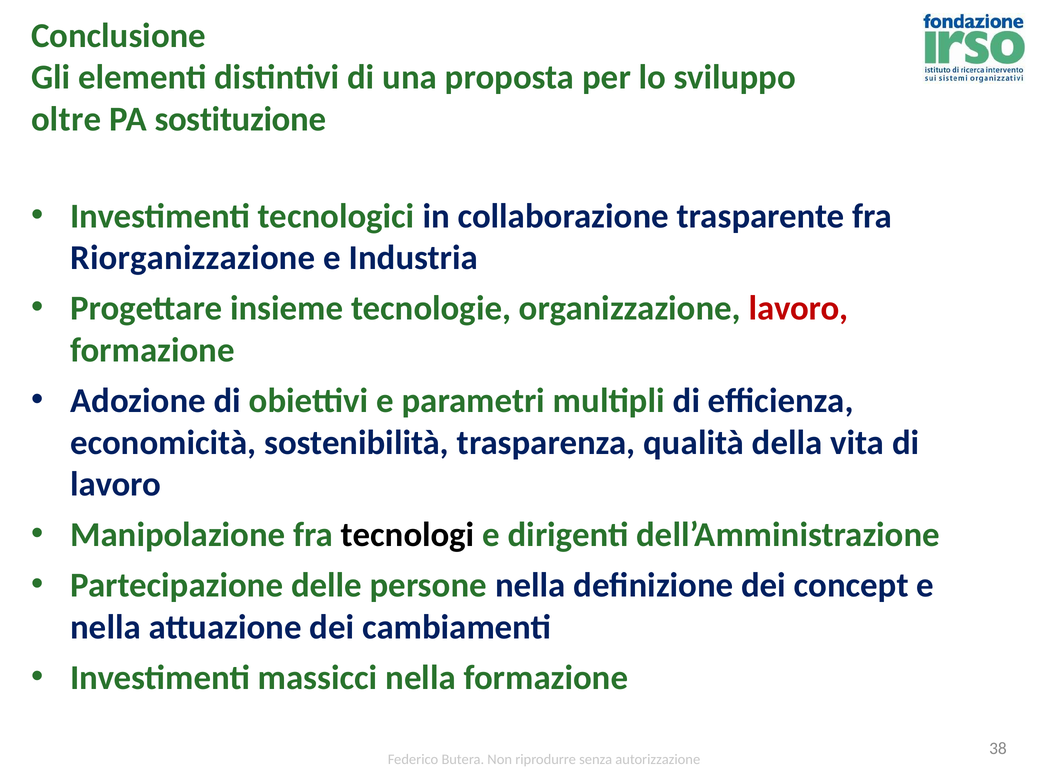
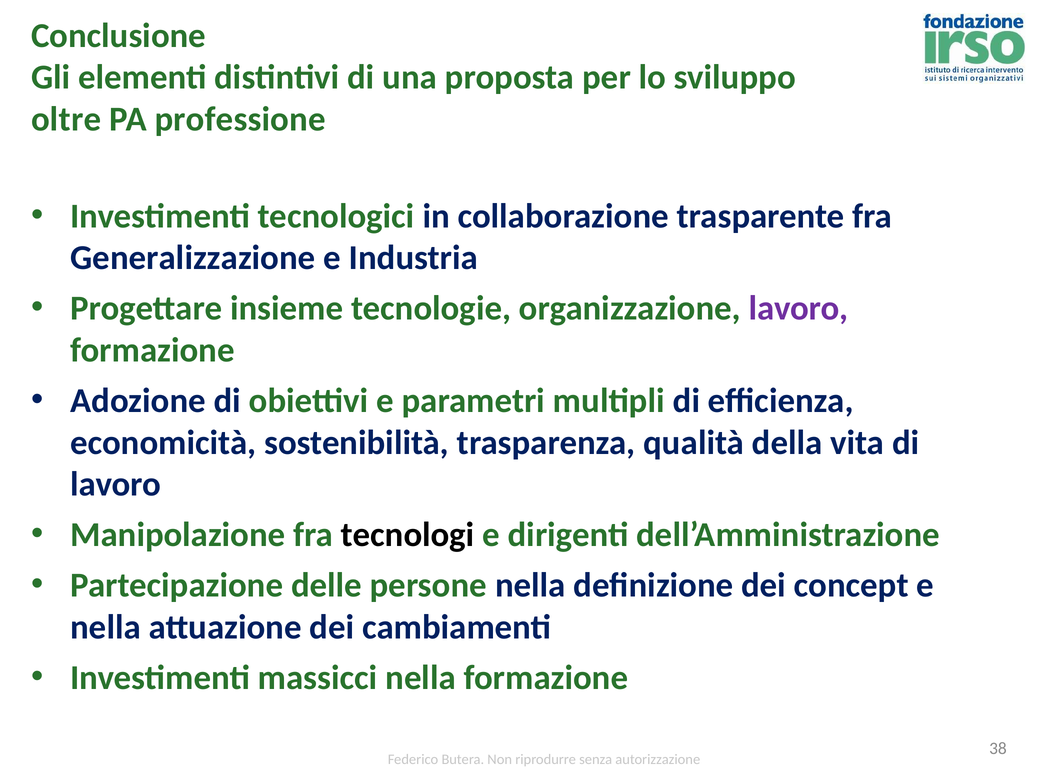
sostituzione: sostituzione -> professione
Riorganizzazione: Riorganizzazione -> Generalizzazione
lavoro at (799, 309) colour: red -> purple
